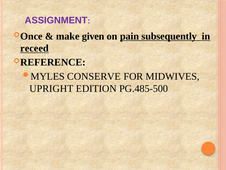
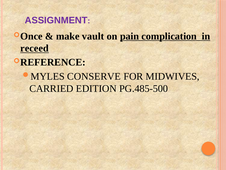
given: given -> vault
subsequently: subsequently -> complication
UPRIGHT: UPRIGHT -> CARRIED
